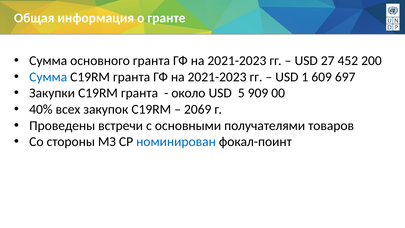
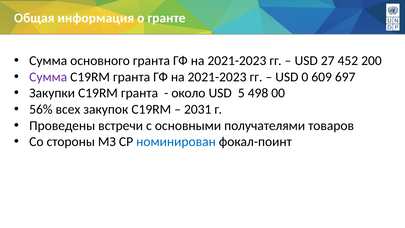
Сумма at (48, 77) colour: blue -> purple
1: 1 -> 0
909: 909 -> 498
40%: 40% -> 56%
2069: 2069 -> 2031
